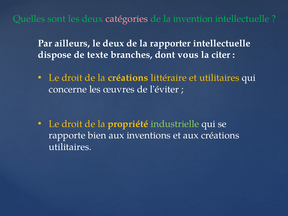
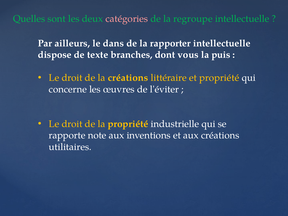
invention: invention -> regroupe
le deux: deux -> dans
citer: citer -> puis
et utilitaires: utilitaires -> propriété
industrielle colour: light green -> white
bien: bien -> note
